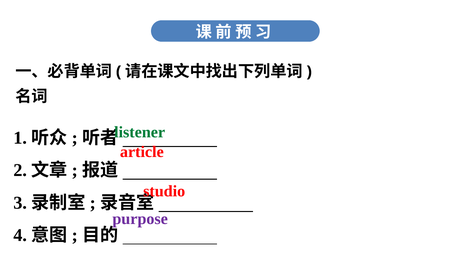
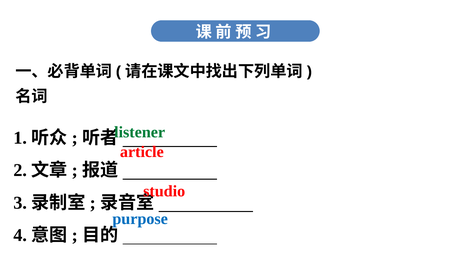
purpose colour: purple -> blue
